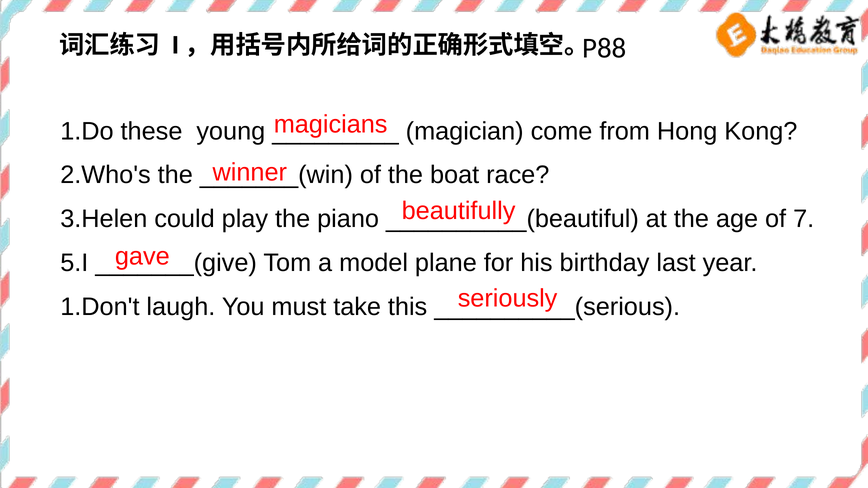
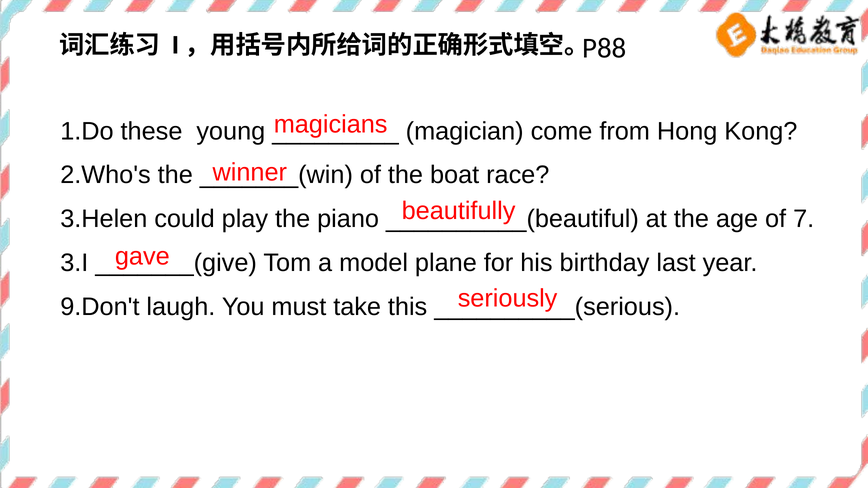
5.I: 5.I -> 3.I
1.Don't: 1.Don't -> 9.Don't
